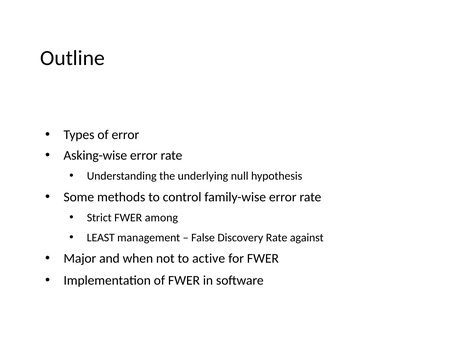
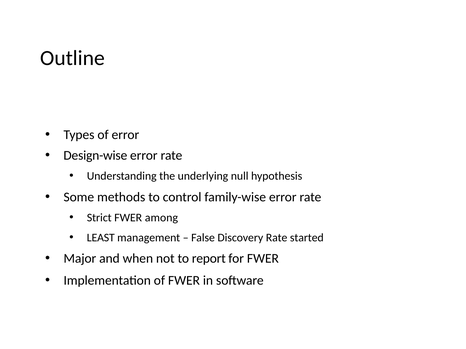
Asking-wise: Asking-wise -> Design-wise
against: against -> started
active: active -> report
